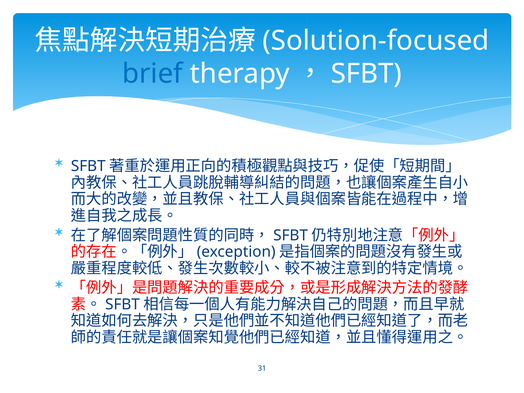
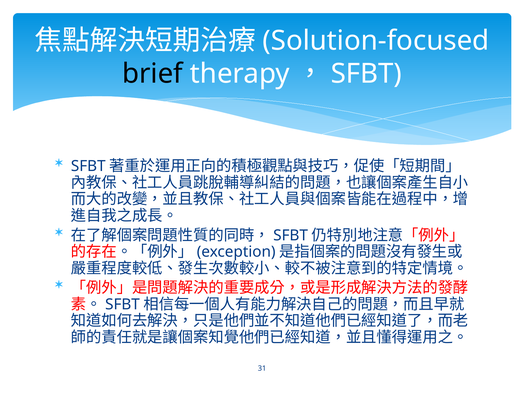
brief colour: blue -> black
